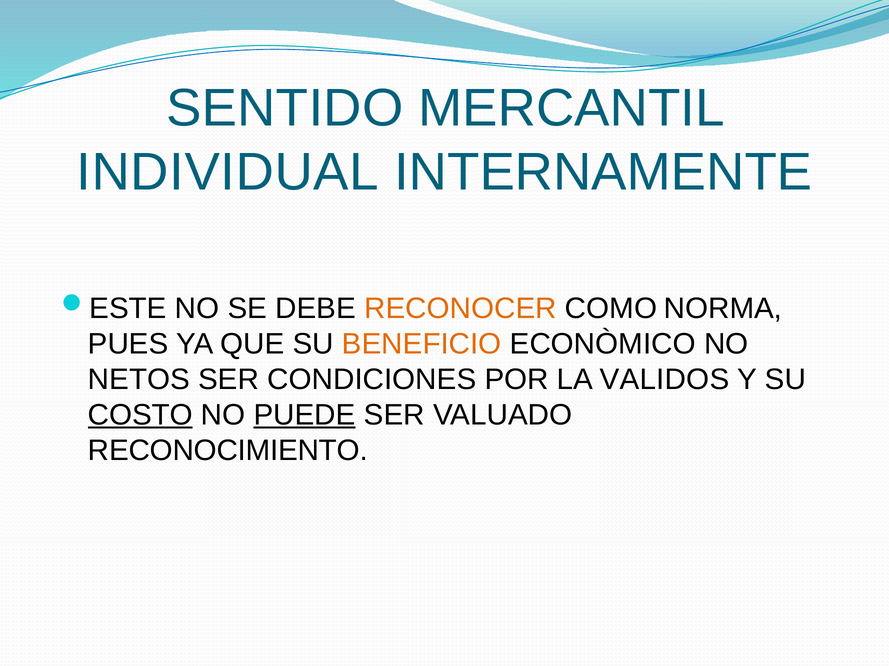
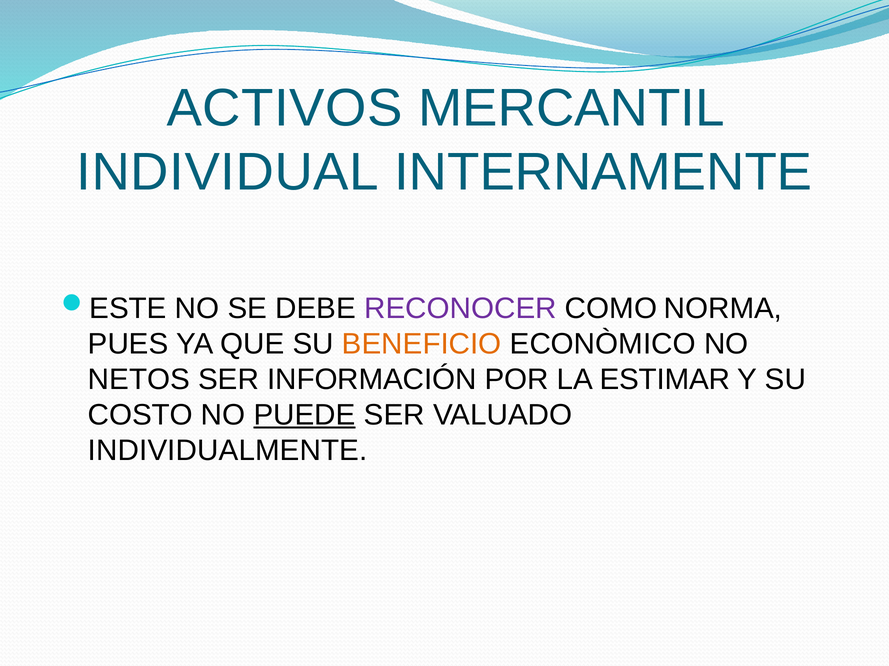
SENTIDO: SENTIDO -> ACTIVOS
RECONOCER colour: orange -> purple
CONDICIONES: CONDICIONES -> INFORMACIÓN
VALIDOS: VALIDOS -> ESTIMAR
COSTO underline: present -> none
RECONOCIMIENTO: RECONOCIMIENTO -> INDIVIDUALMENTE
